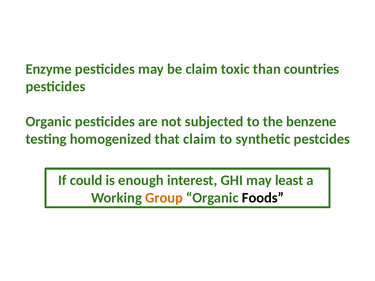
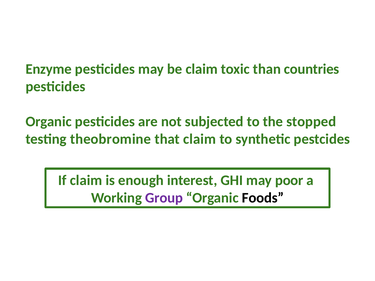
benzene: benzene -> stopped
homogenized: homogenized -> theobromine
If could: could -> claim
least: least -> poor
Group colour: orange -> purple
